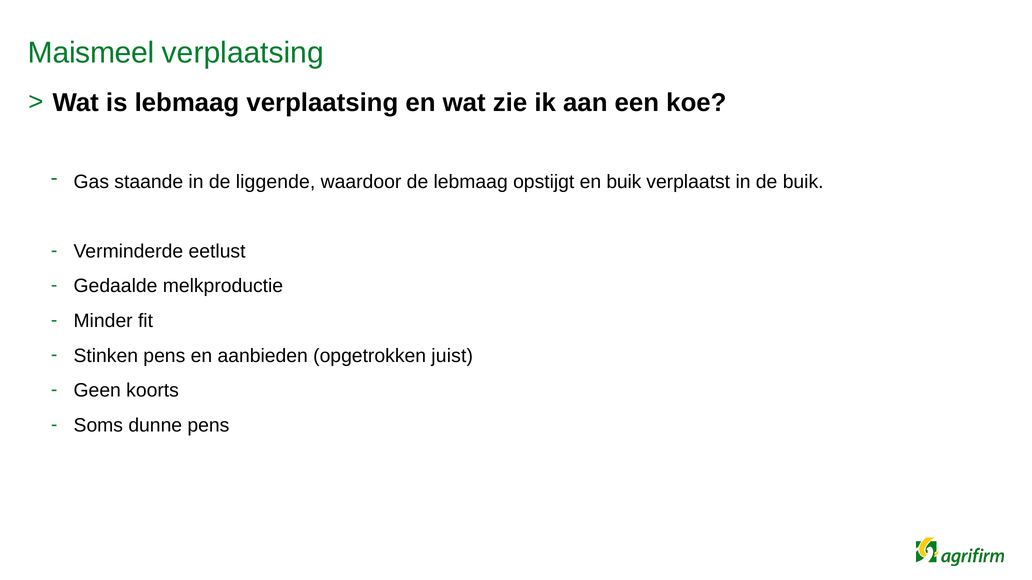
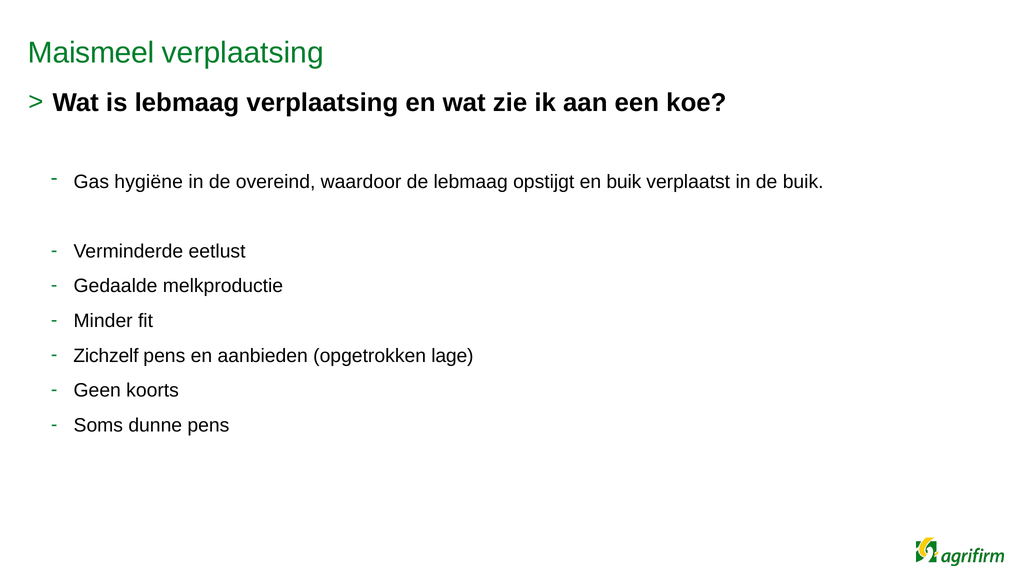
staande: staande -> hygiëne
liggende: liggende -> overeind
Stinken: Stinken -> Zichzelf
juist: juist -> lage
